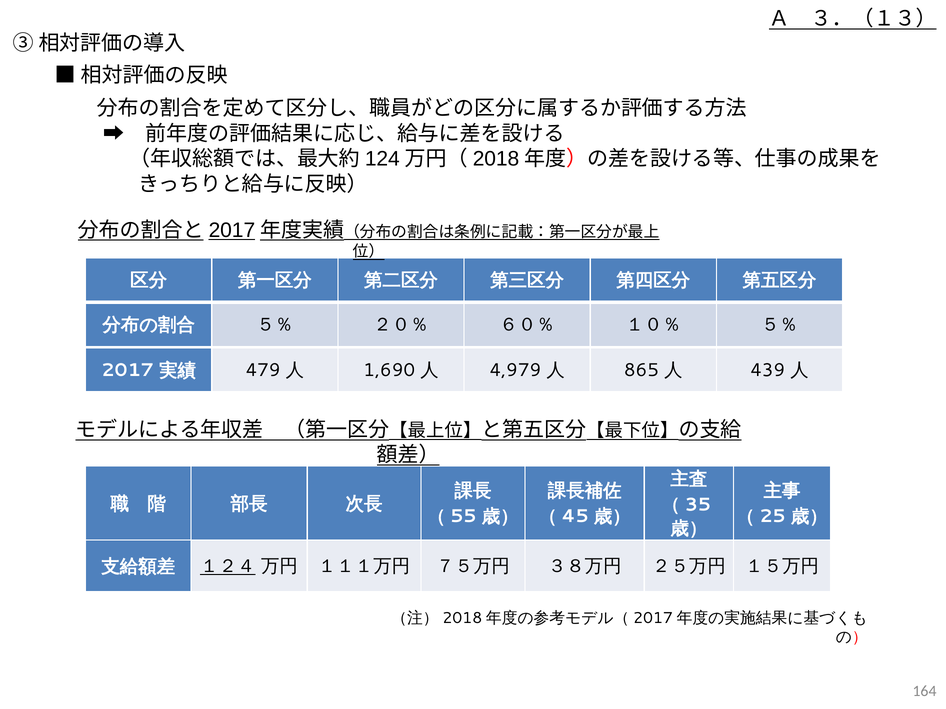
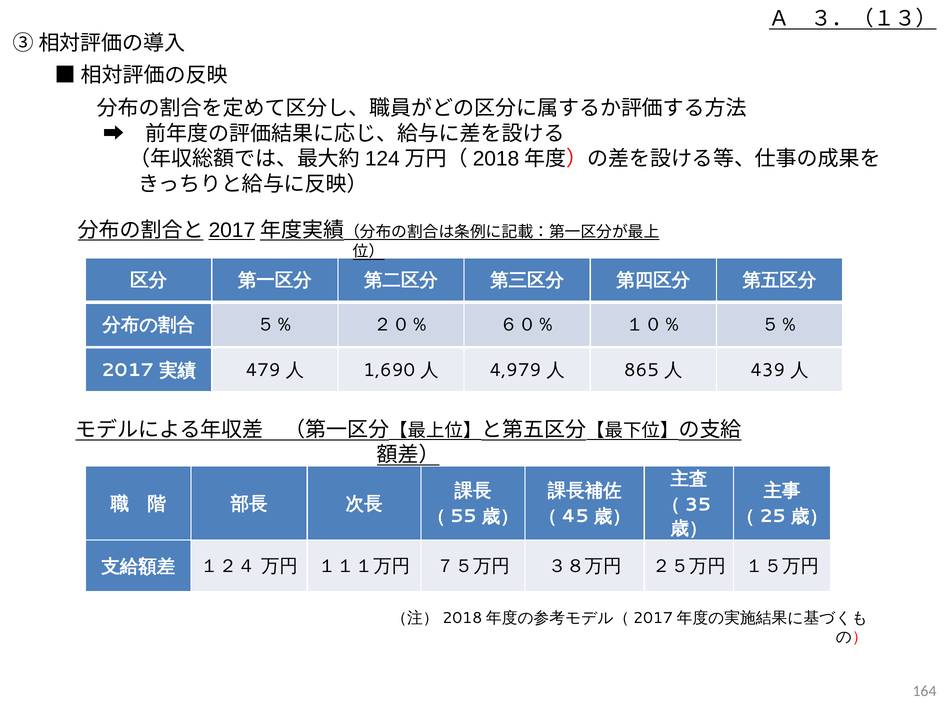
１２４ underline: present -> none
